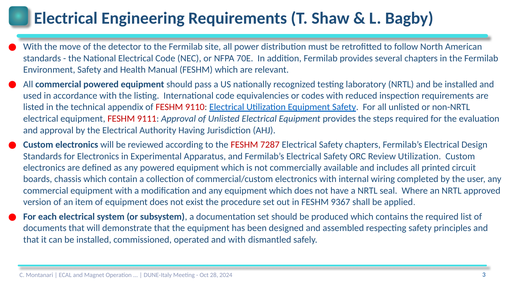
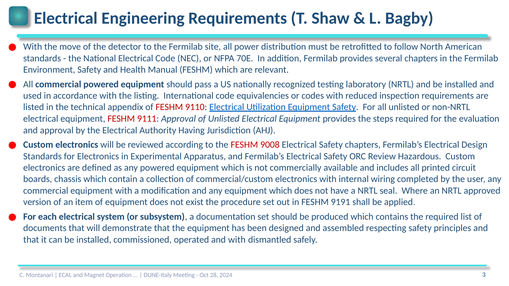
7287: 7287 -> 9008
Review Utilization: Utilization -> Hazardous
9367: 9367 -> 9191
